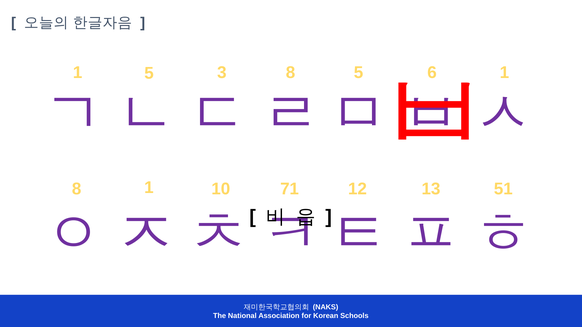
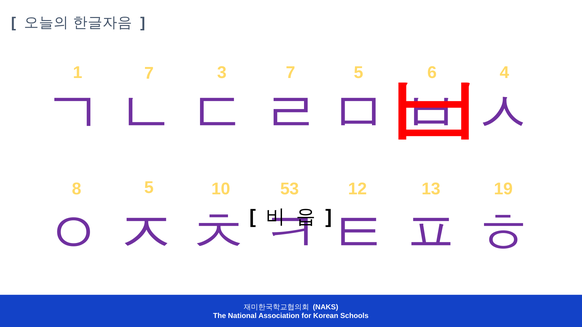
1 5: 5 -> 7
3 8: 8 -> 7
1 at (504, 73): 1 -> 4
8 1: 1 -> 5
71: 71 -> 53
51: 51 -> 19
